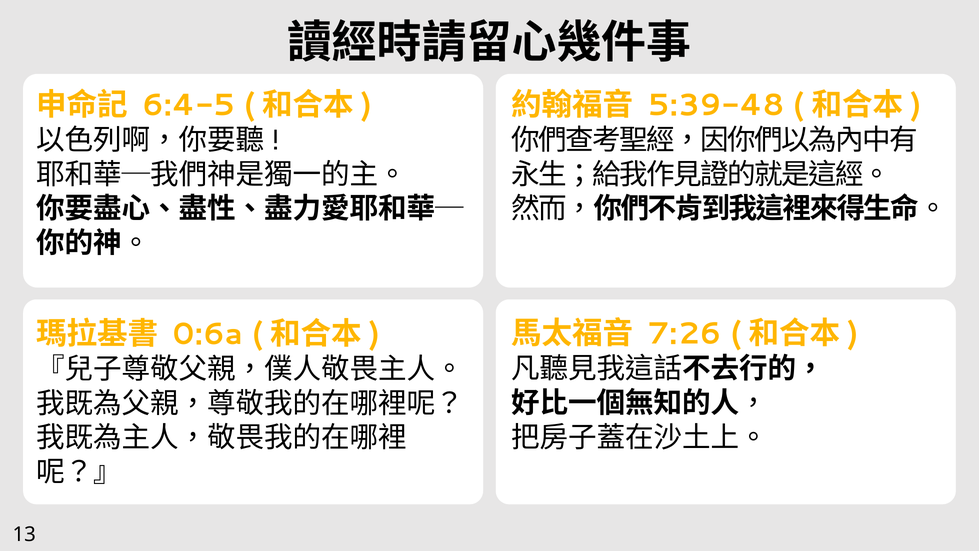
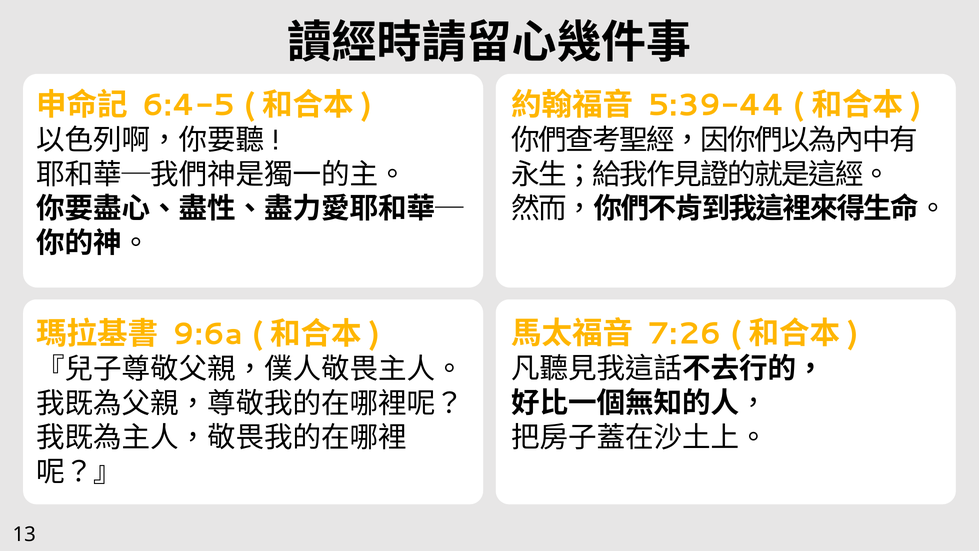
5:39-48: 5:39-48 -> 5:39-44
0:6a: 0:6a -> 9:6a
